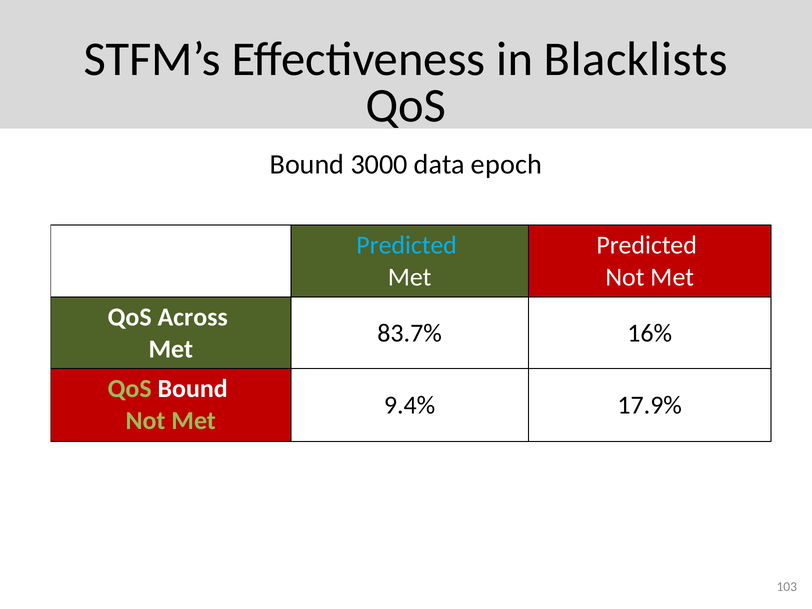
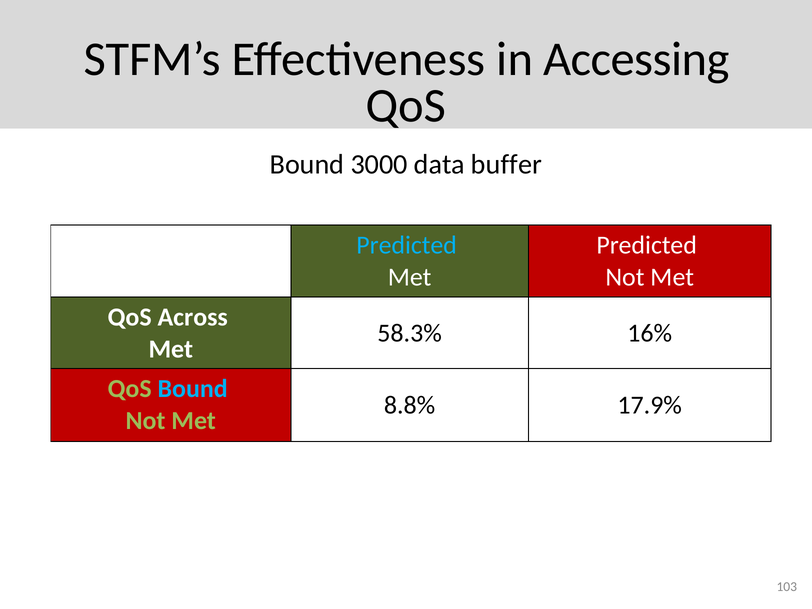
Blacklists: Blacklists -> Accessing
epoch: epoch -> buffer
83.7%: 83.7% -> 58.3%
Bound at (193, 389) colour: white -> light blue
9.4%: 9.4% -> 8.8%
